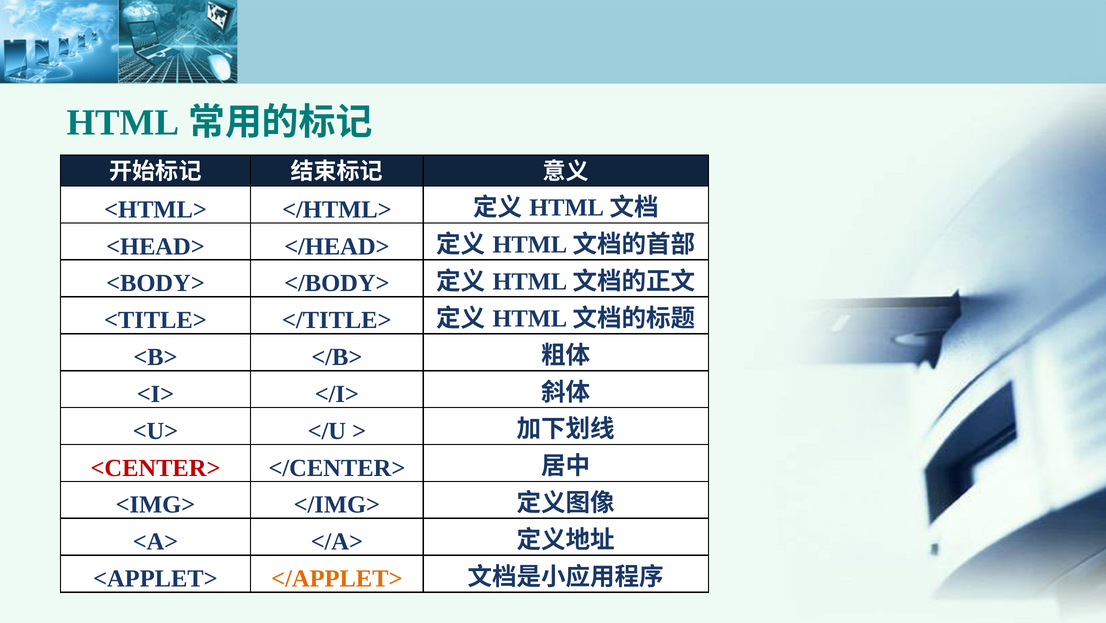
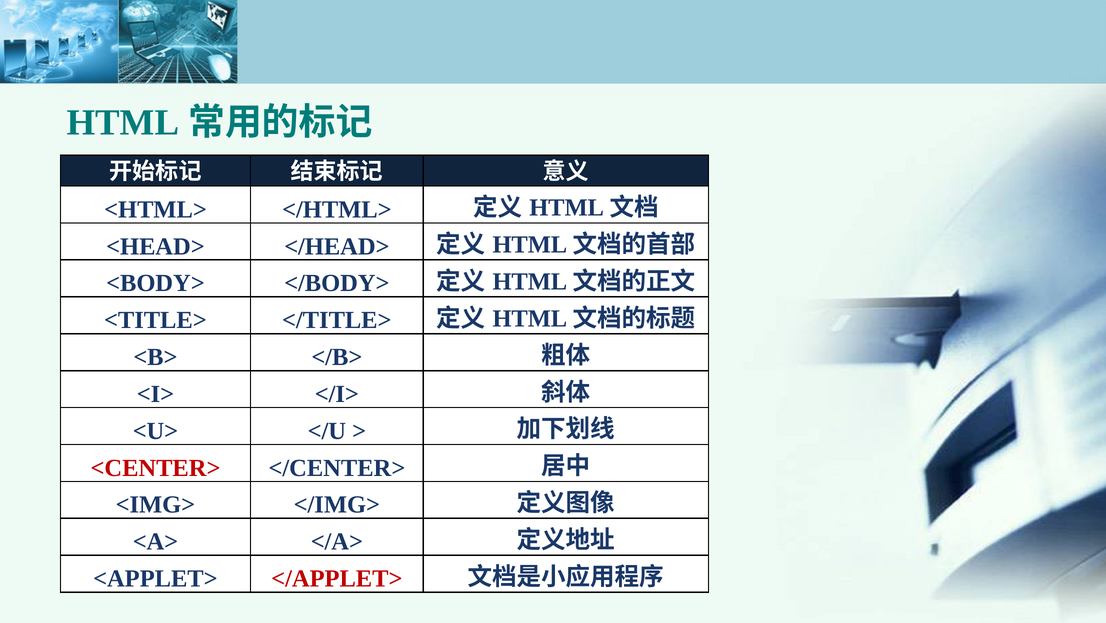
</APPLET> colour: orange -> red
